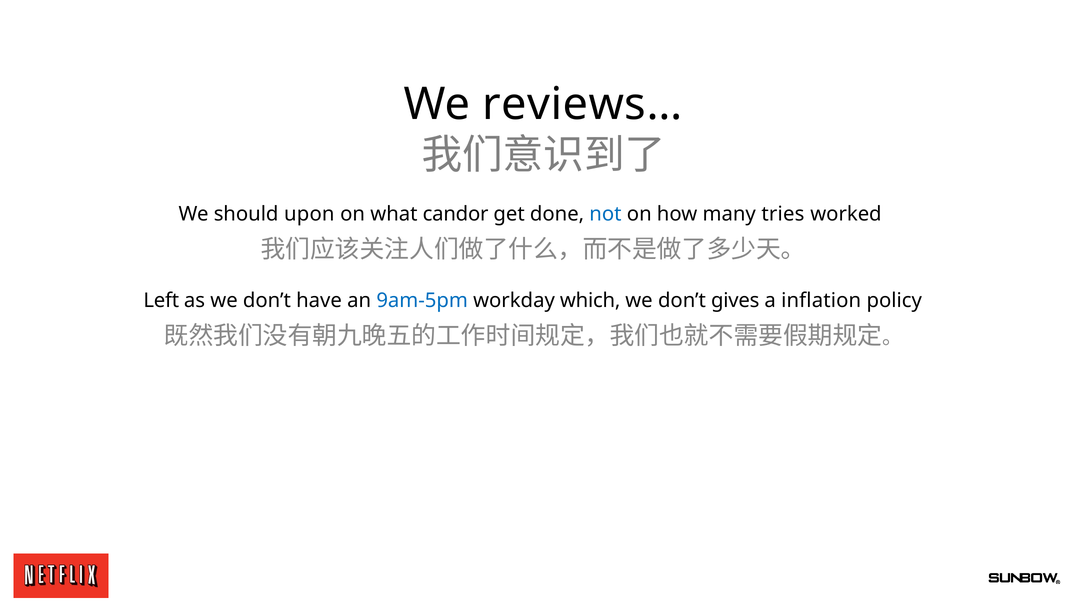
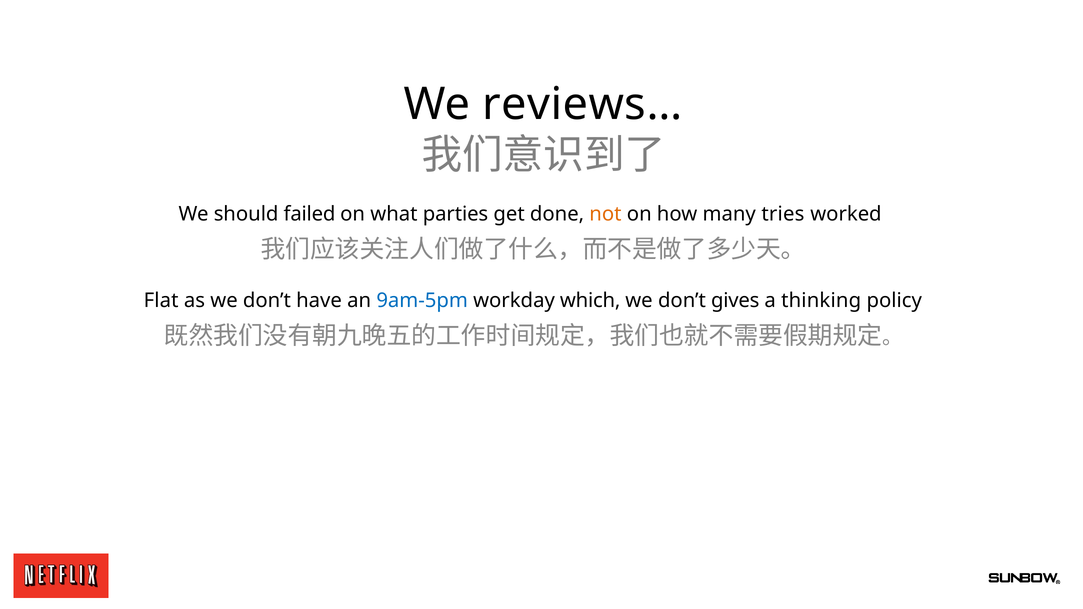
upon: upon -> failed
candor: candor -> parties
not colour: blue -> orange
Left: Left -> Flat
inflation: inflation -> thinking
